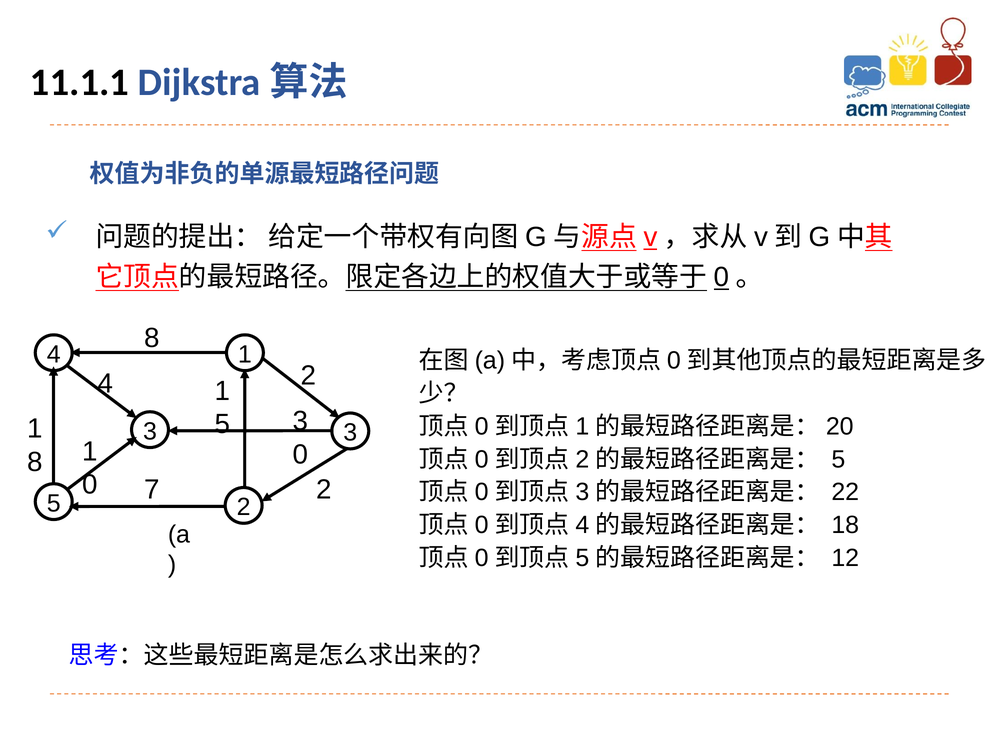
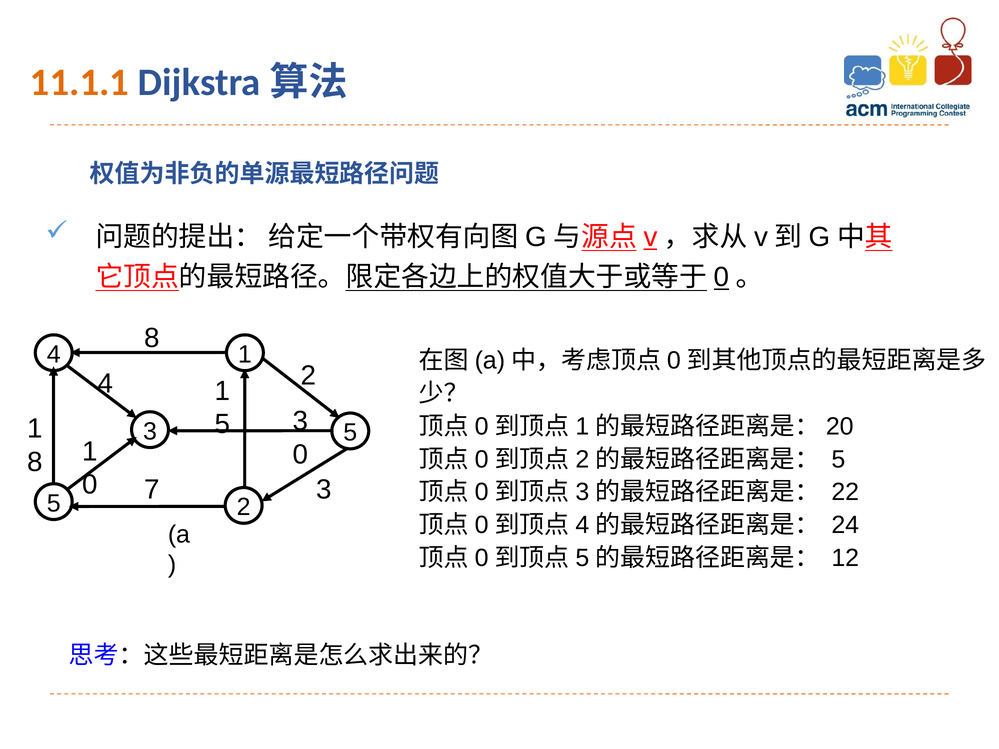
11.1.1 colour: black -> orange
3 3: 3 -> 5
7 2: 2 -> 3
18: 18 -> 24
